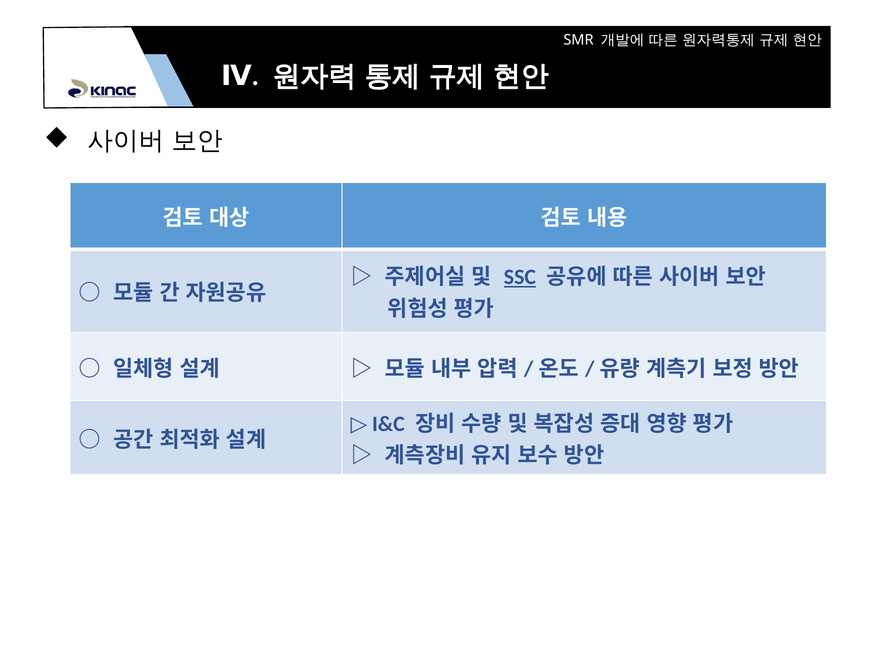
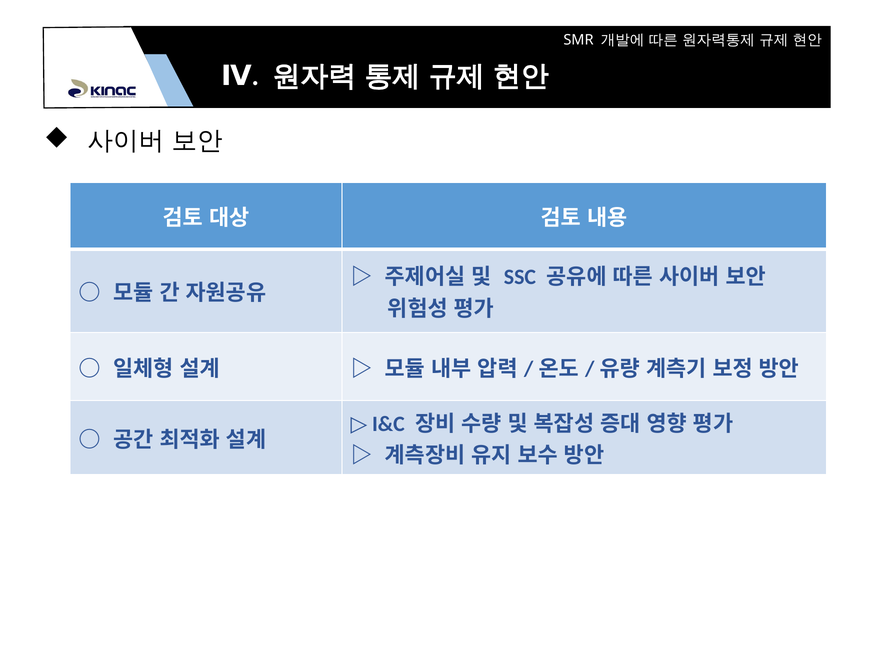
SSC underline: present -> none
